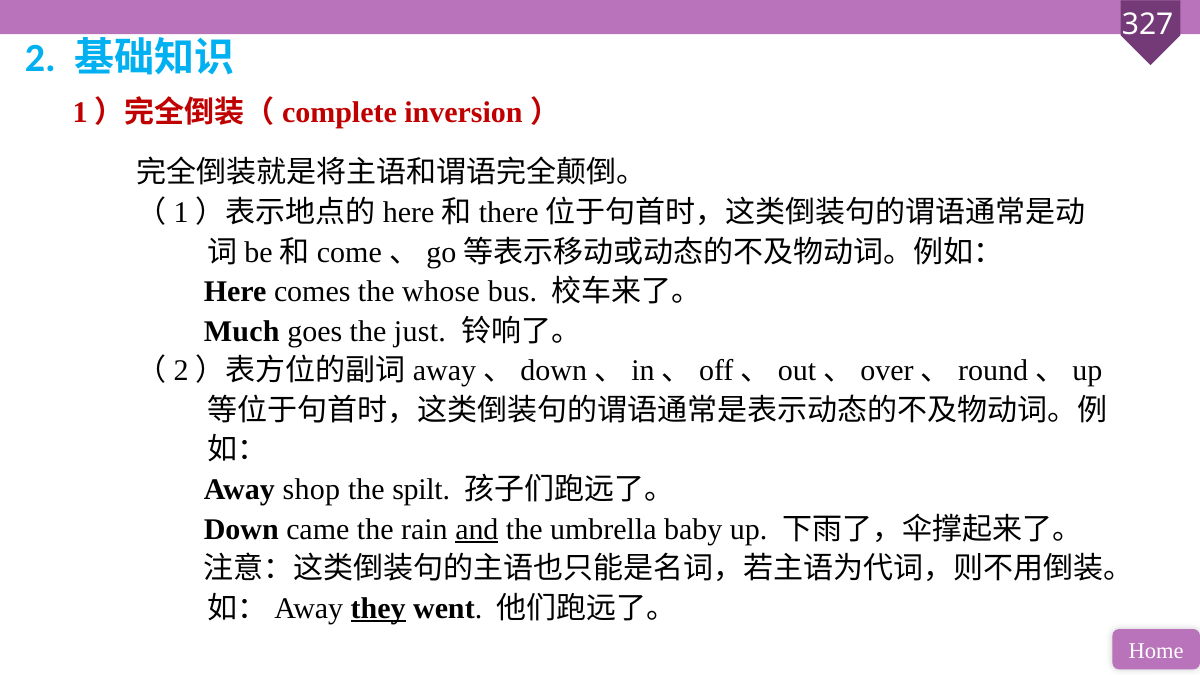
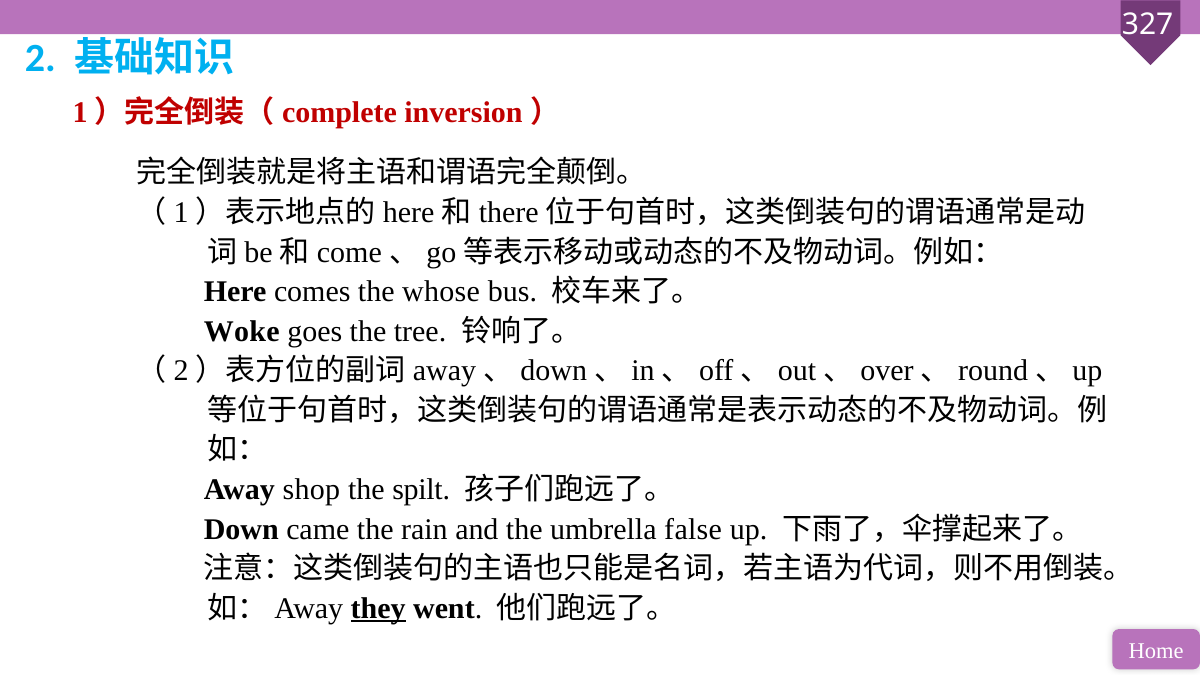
Much: Much -> Woke
just: just -> tree
and underline: present -> none
baby: baby -> false
